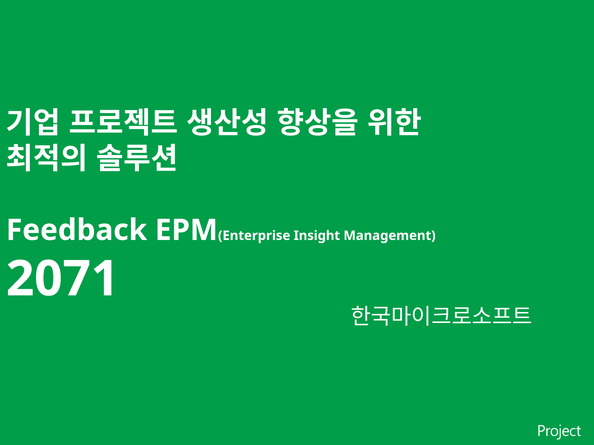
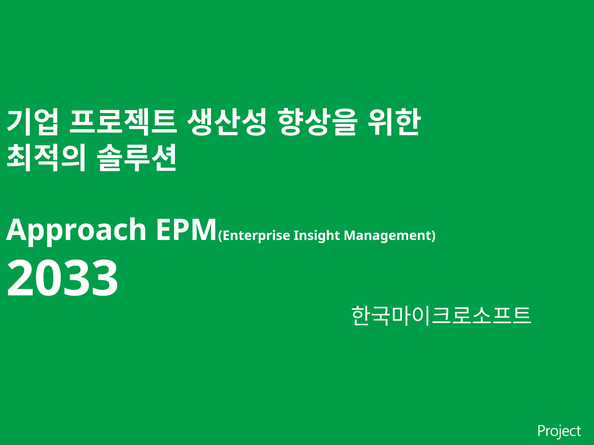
Feedback: Feedback -> Approach
2071: 2071 -> 2033
